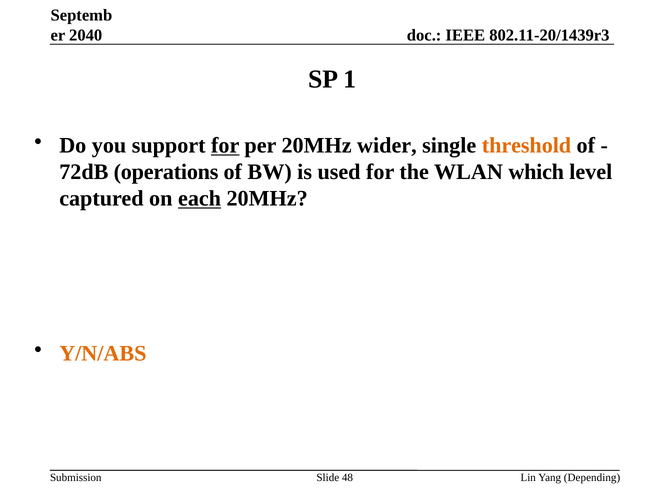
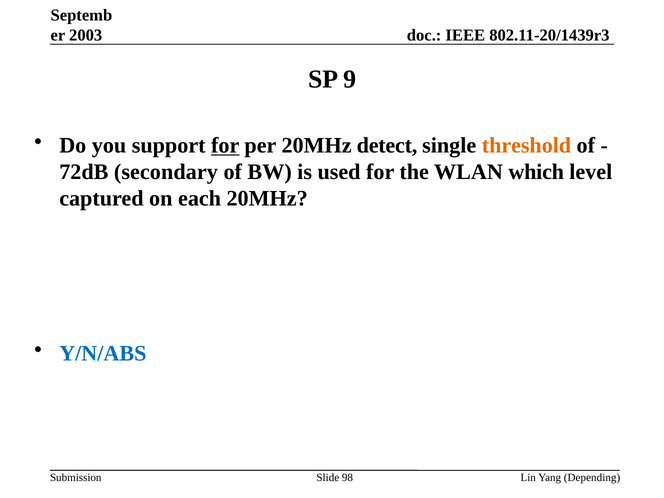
2040: 2040 -> 2003
1: 1 -> 9
wider: wider -> detect
operations: operations -> secondary
each underline: present -> none
Y/N/ABS colour: orange -> blue
48: 48 -> 98
